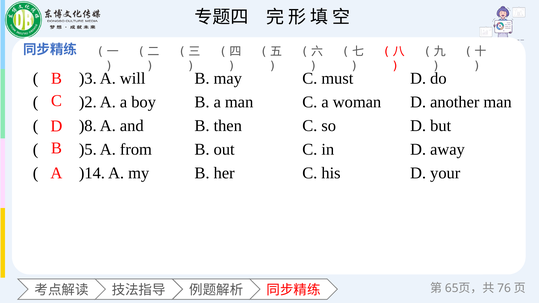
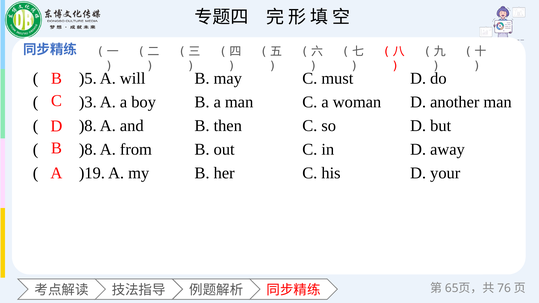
)3: )3 -> )5
)2: )2 -> )3
)5 at (88, 149): )5 -> )8
)14: )14 -> )19
